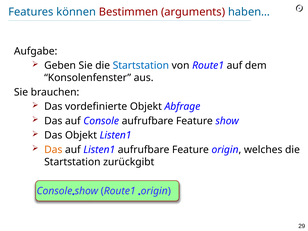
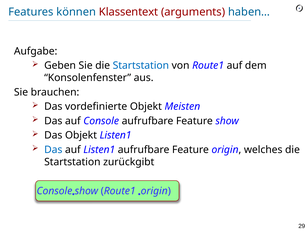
Bestimmen: Bestimmen -> Klassentext
Abfrage: Abfrage -> Meisten
Das at (53, 150) colour: orange -> blue
